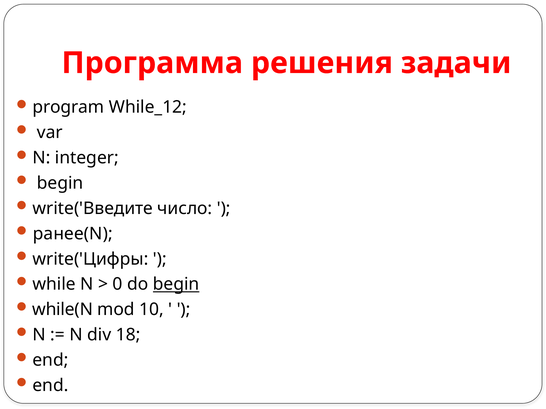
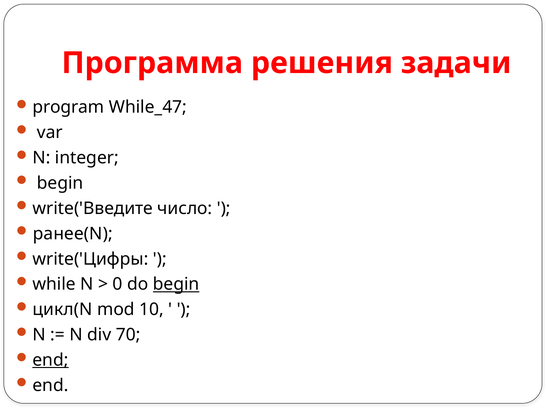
While_12: While_12 -> While_47
while(N: while(N -> цикл(N
18: 18 -> 70
end at (50, 361) underline: none -> present
